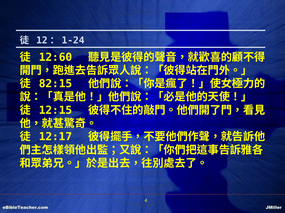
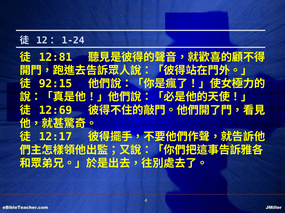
12:60: 12:60 -> 12:81
82:15: 82:15 -> 92:15
12:15: 12:15 -> 12:69
